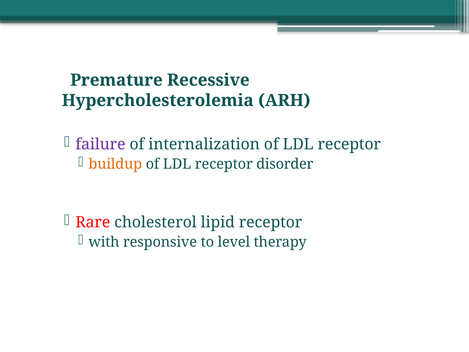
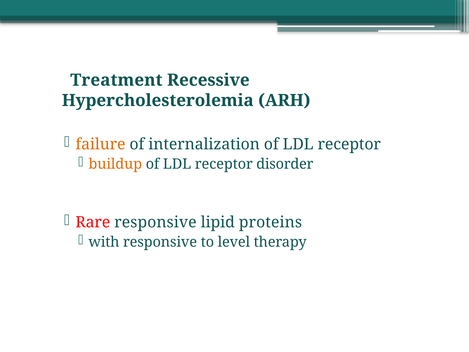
Premature: Premature -> Treatment
failure colour: purple -> orange
Rare cholesterol: cholesterol -> responsive
lipid receptor: receptor -> proteins
